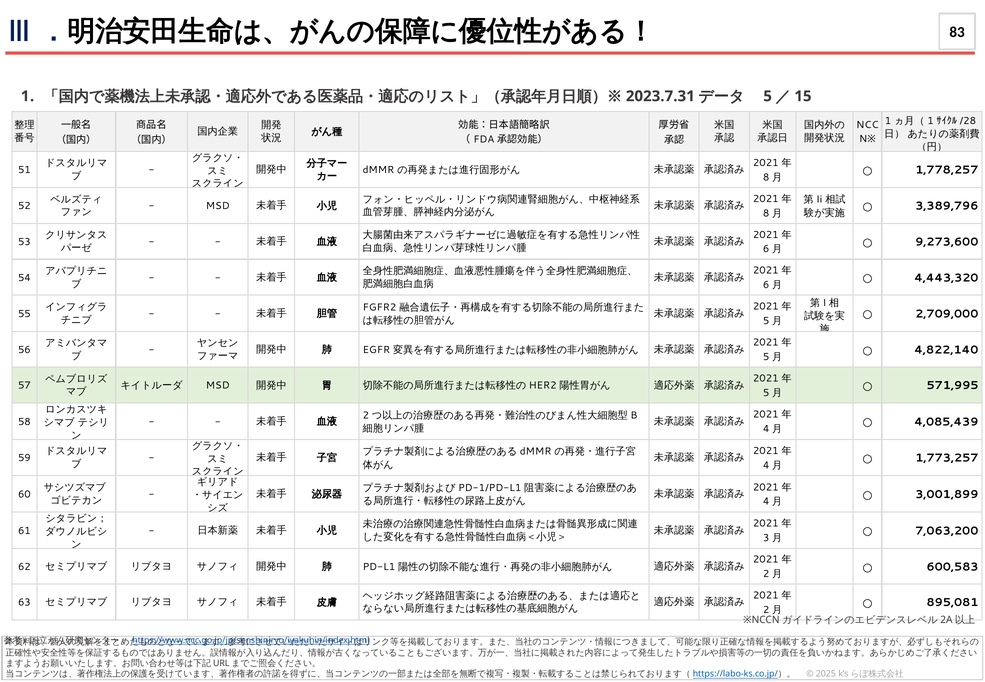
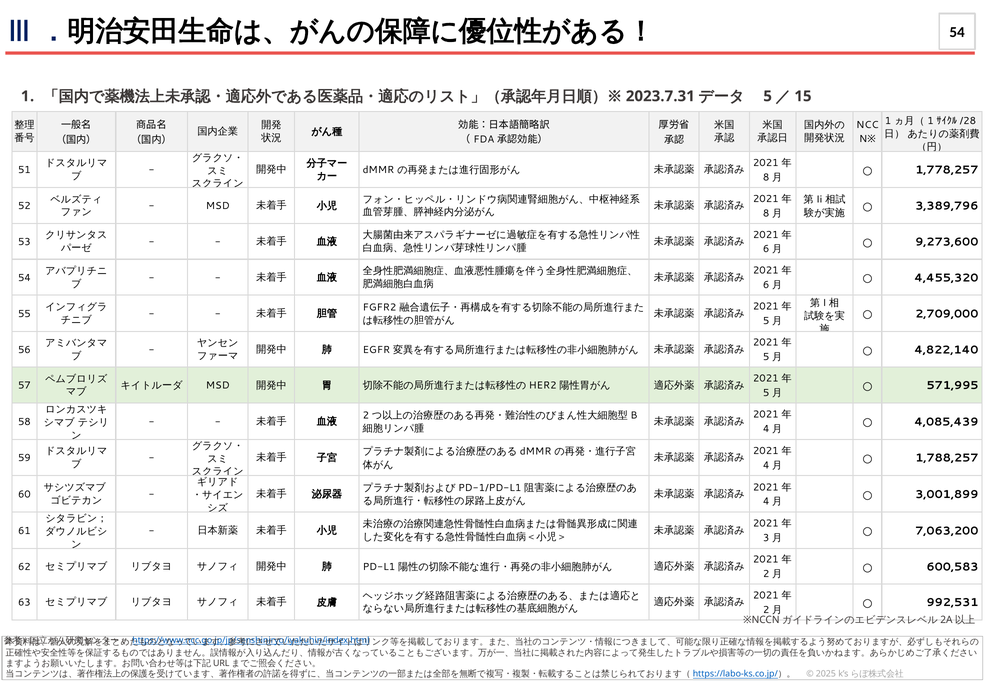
83 at (957, 32): 83 -> 54
4,443,320: 4,443,320 -> 4,455,320
1,773,257: 1,773,257 -> 1,788,257
895,081: 895,081 -> 992,531
